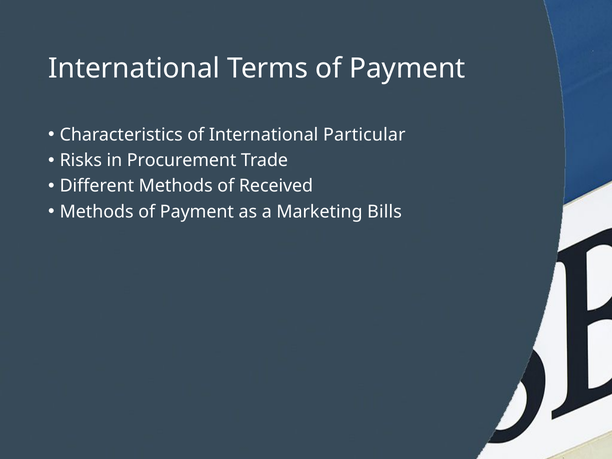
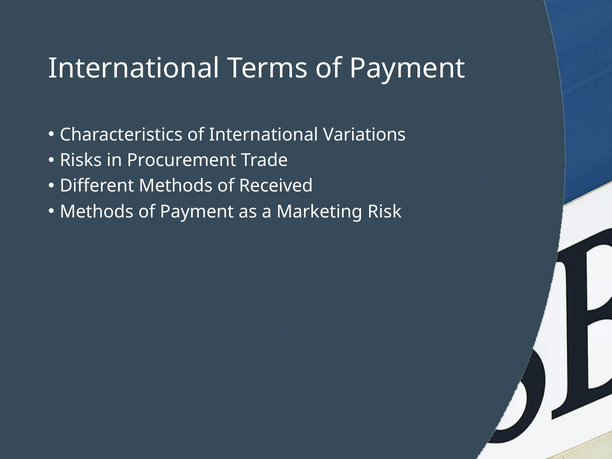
Particular: Particular -> Variations
Bills: Bills -> Risk
